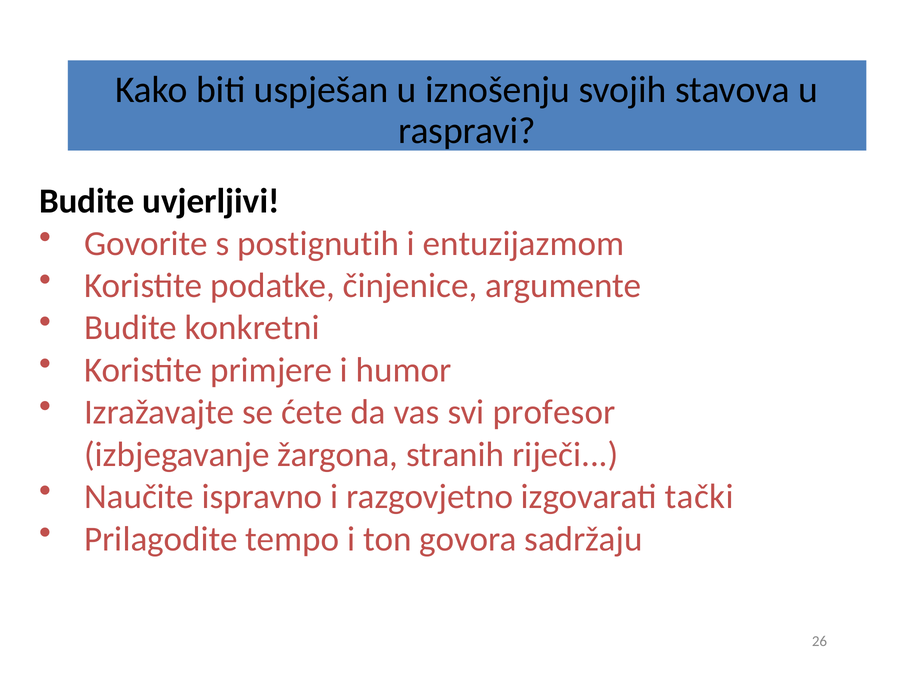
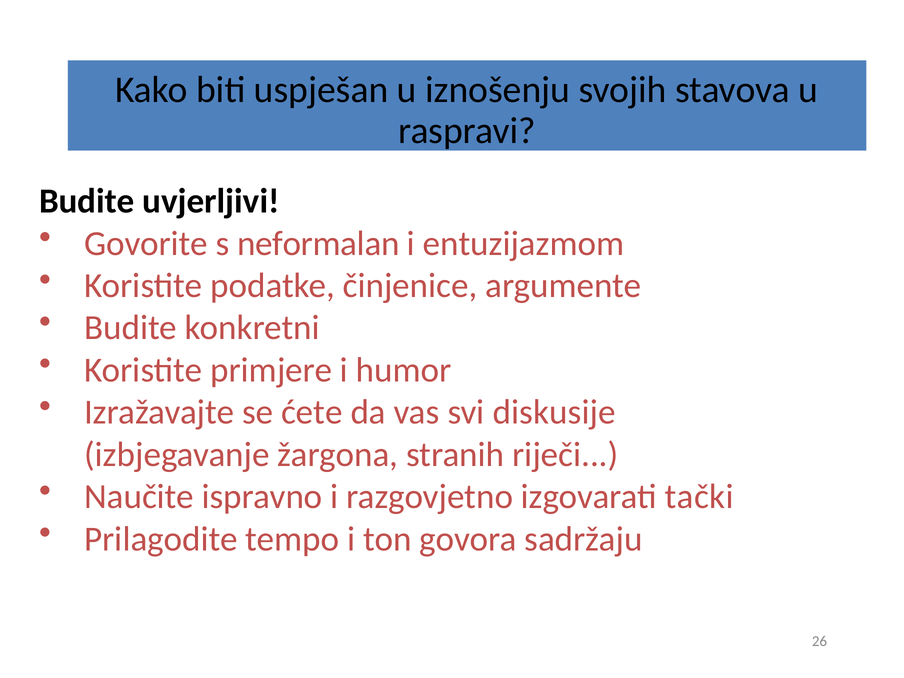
postignutih: postignutih -> neformalan
profesor: profesor -> diskusije
